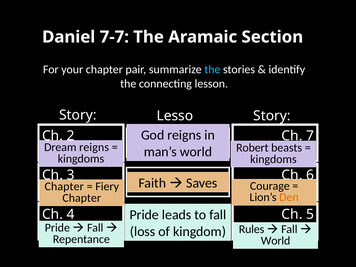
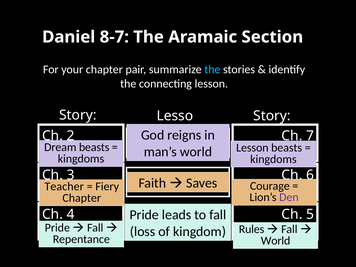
7-7: 7-7 -> 8-7
Dream reigns: reigns -> beasts
Robert at (252, 148): Robert -> Lesson
Chapter at (64, 186): Chapter -> Teacher
Den colour: orange -> purple
